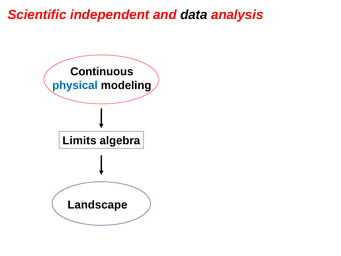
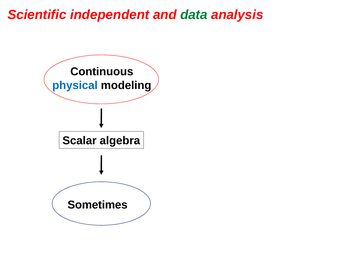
data colour: black -> green
Limits: Limits -> Scalar
Landscape: Landscape -> Sometimes
